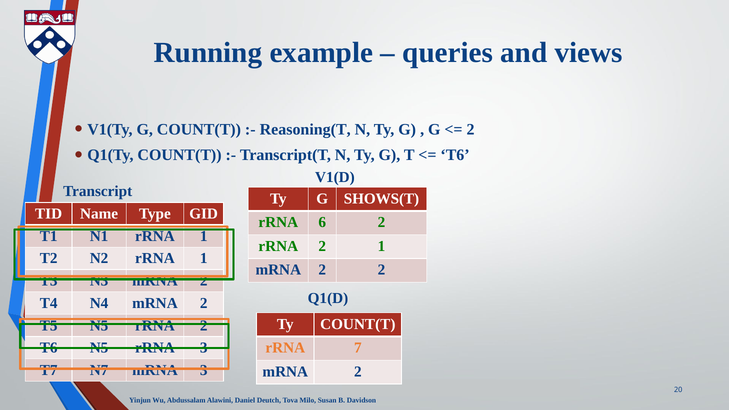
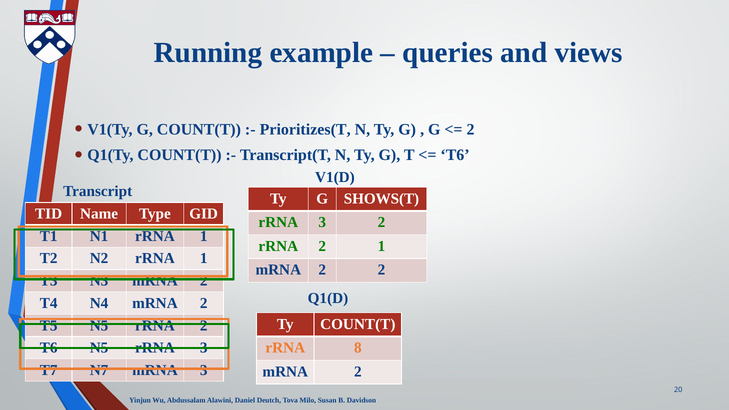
Reasoning(T: Reasoning(T -> Prioritizes(T
6 at (322, 222): 6 -> 3
7: 7 -> 8
